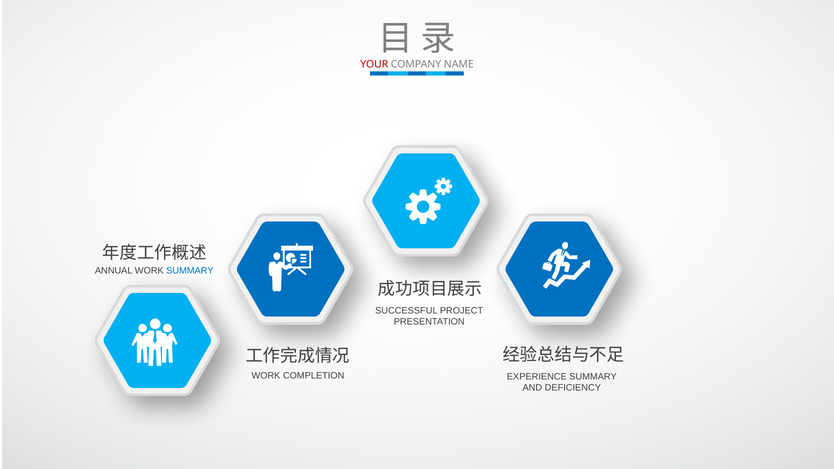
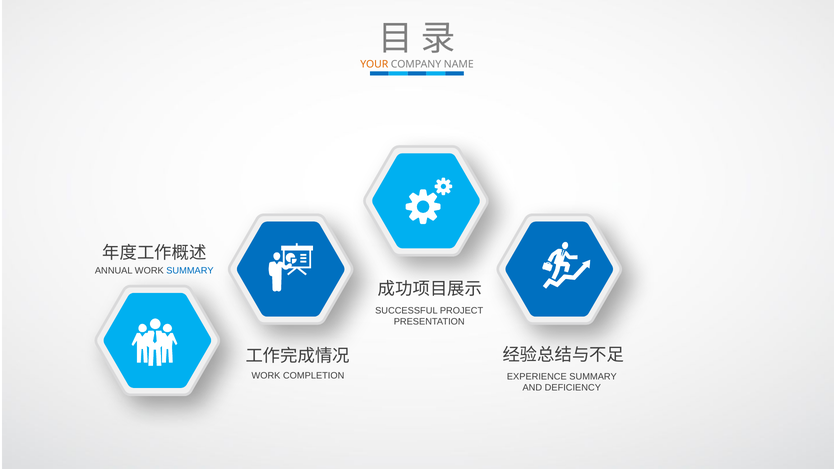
YOUR colour: red -> orange
